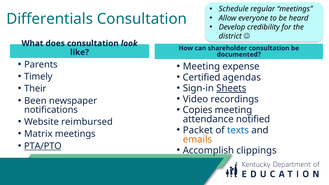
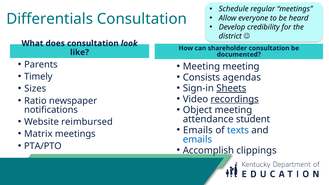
Meeting expense: expense -> meeting
Certified: Certified -> Consists
Their: Their -> Sizes
recordings underline: none -> present
Been: Been -> Ratio
Copies: Copies -> Object
notified: notified -> student
Packet at (198, 130): Packet -> Emails
emails at (197, 140) colour: orange -> blue
PTA/PTO underline: present -> none
